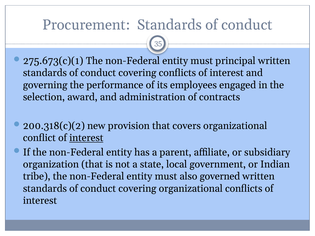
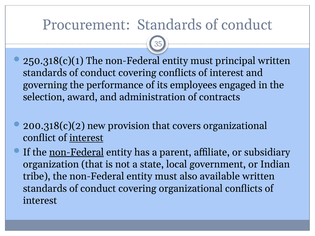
275.673(c)(1: 275.673(c)(1 -> 250.318(c)(1
non-Federal at (76, 152) underline: none -> present
governed: governed -> available
